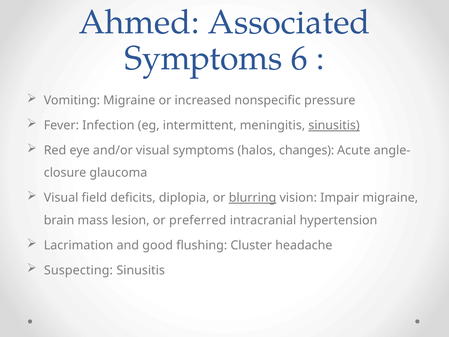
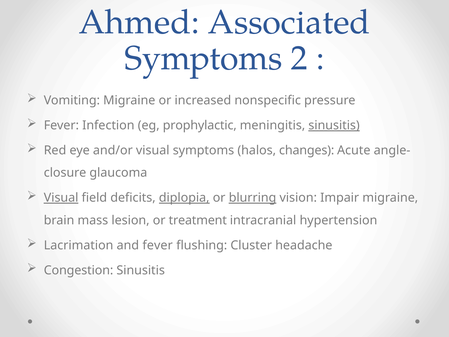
6: 6 -> 2
intermittent: intermittent -> prophylactic
Visual at (61, 198) underline: none -> present
diplopia underline: none -> present
preferred: preferred -> treatment
and good: good -> fever
Suspecting: Suspecting -> Congestion
